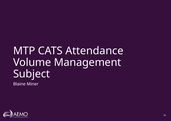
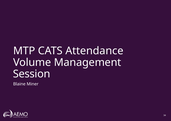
Subject: Subject -> Session
